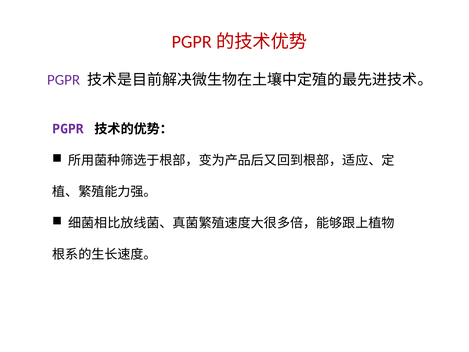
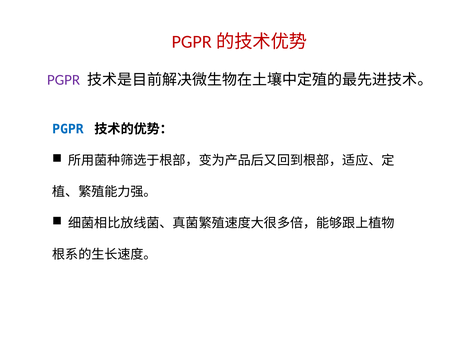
PGPR at (68, 129) colour: purple -> blue
